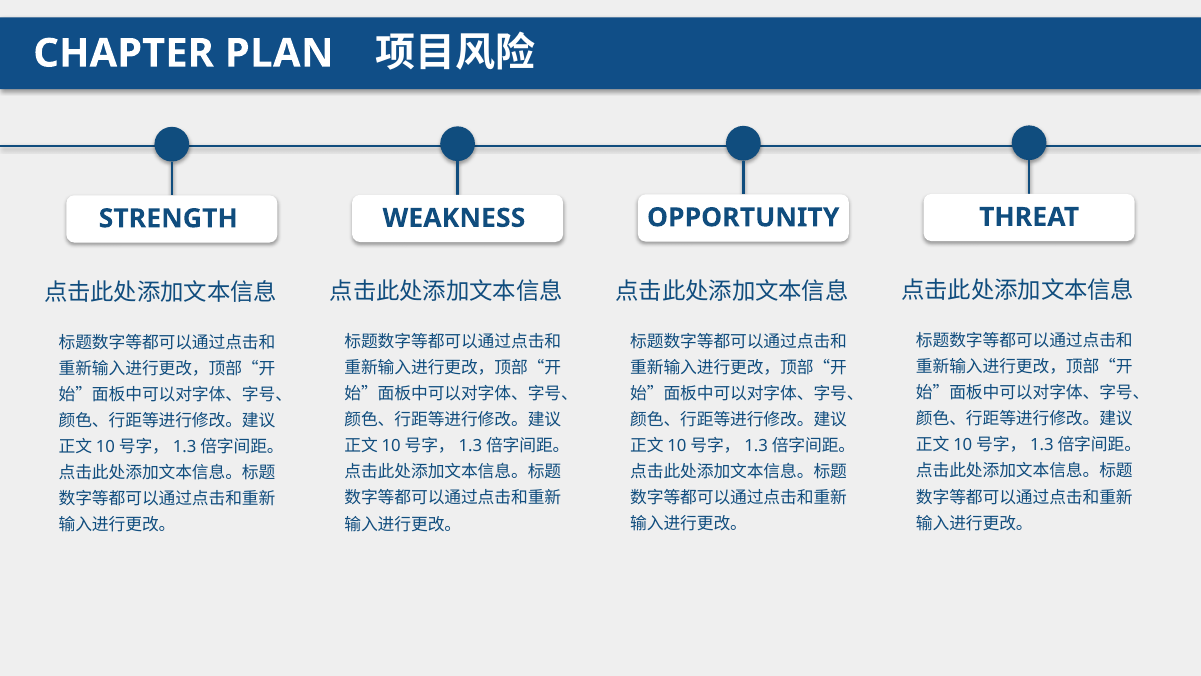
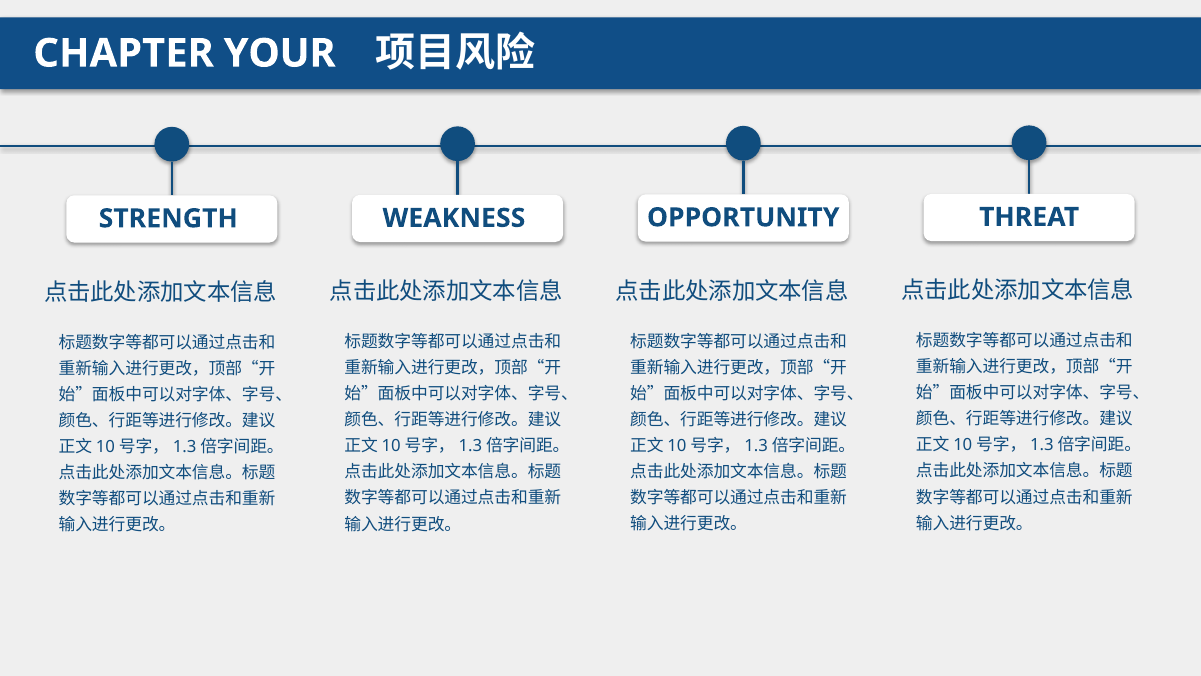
PLAN: PLAN -> YOUR
